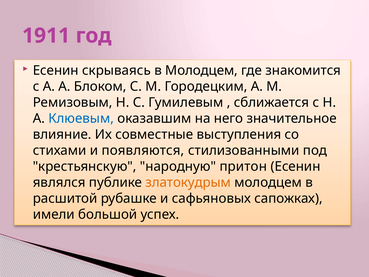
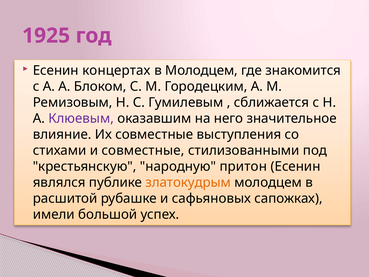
1911: 1911 -> 1925
скрываясь: скрываясь -> концертах
Клюевым colour: blue -> purple
и появляются: появляются -> совместные
